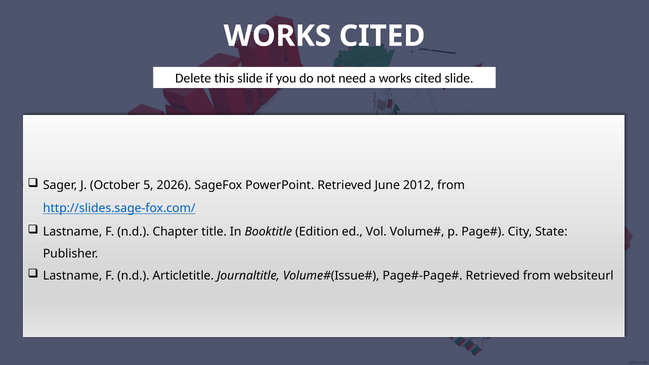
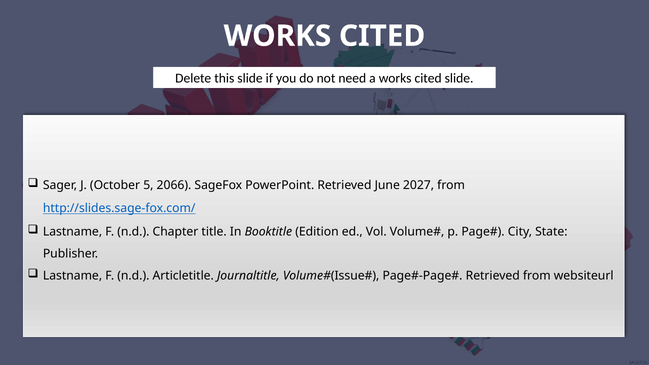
2026: 2026 -> 2066
2012: 2012 -> 2027
